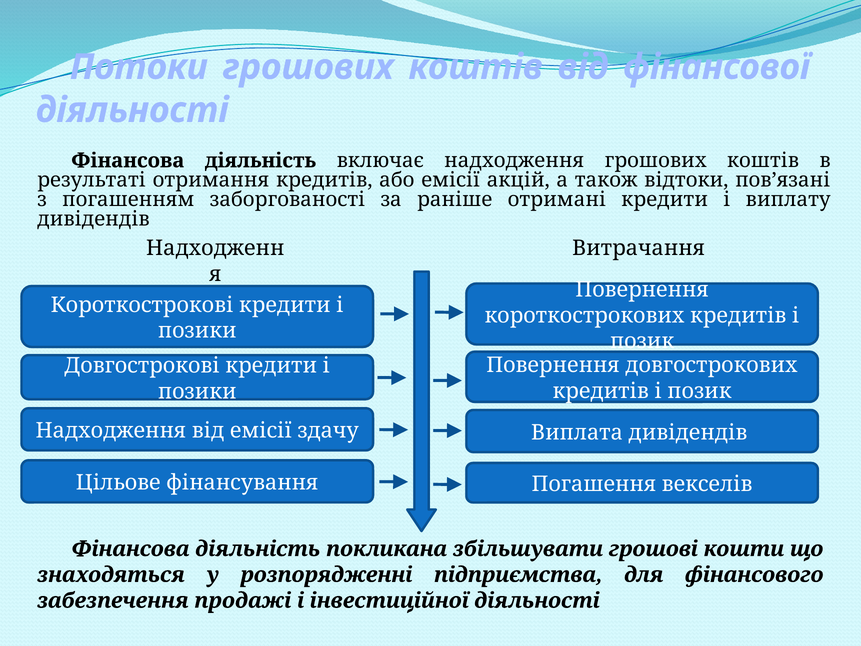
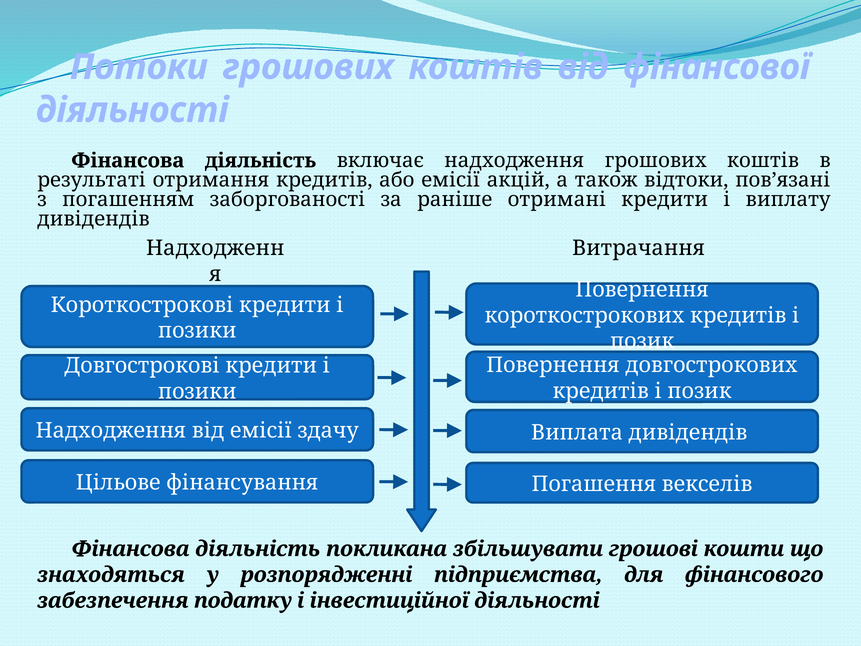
продажі: продажі -> податку
